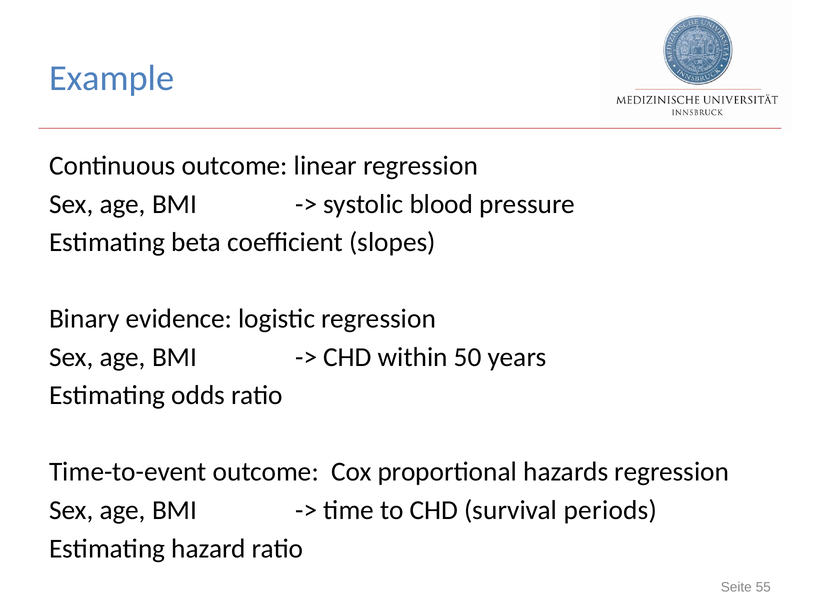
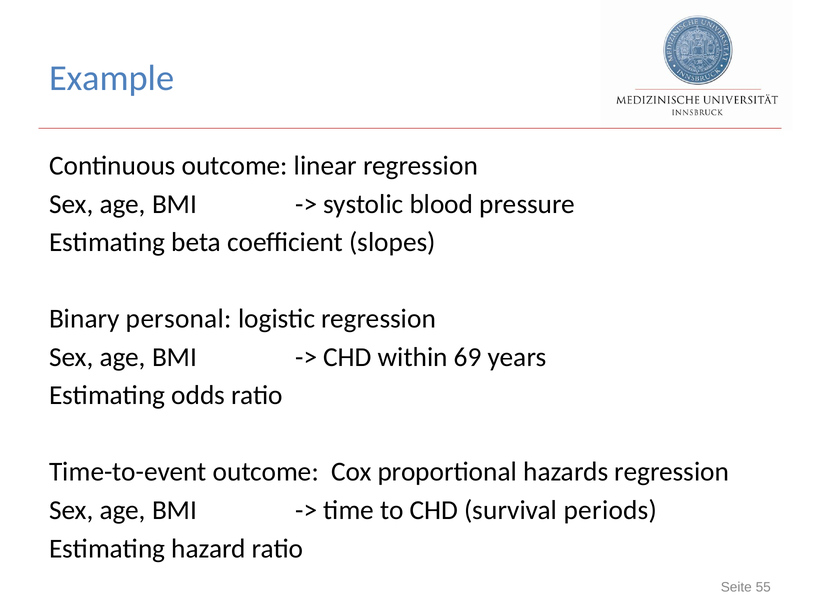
evidence: evidence -> personal
50: 50 -> 69
